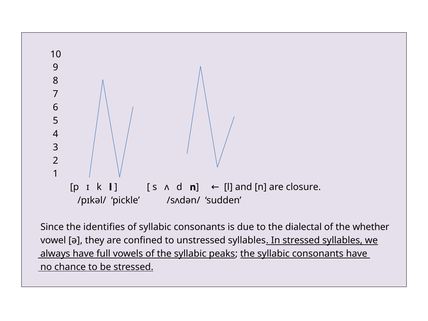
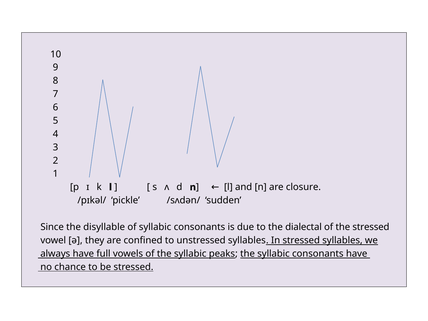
identifies: identifies -> disyllable
the whether: whether -> stressed
